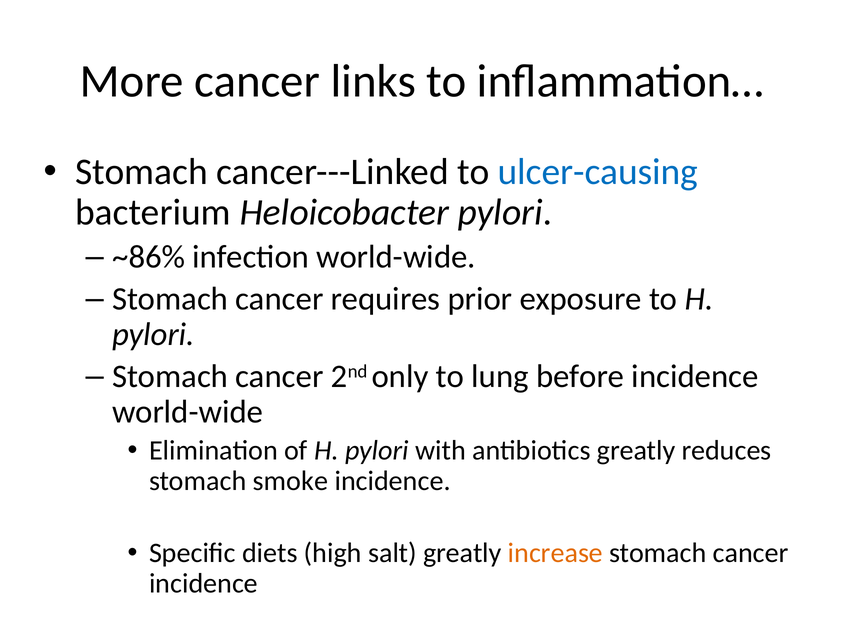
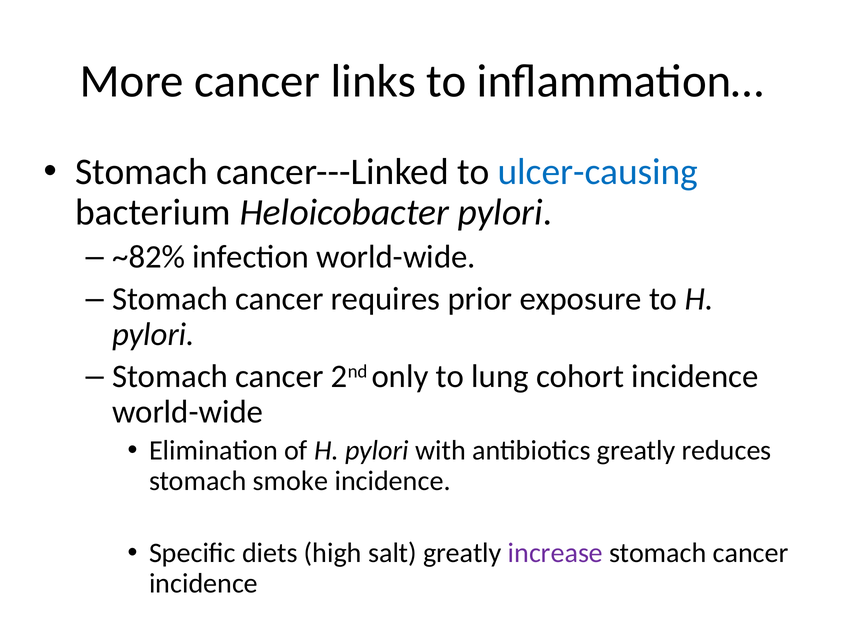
~86%: ~86% -> ~82%
before: before -> cohort
increase colour: orange -> purple
